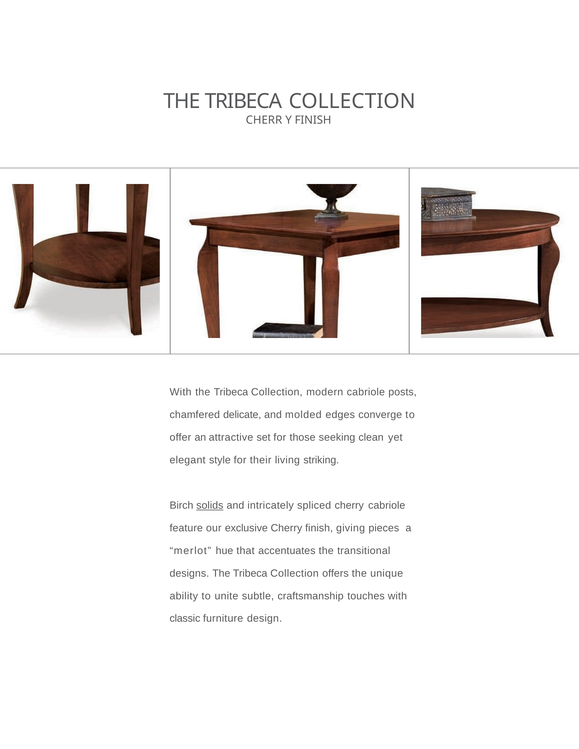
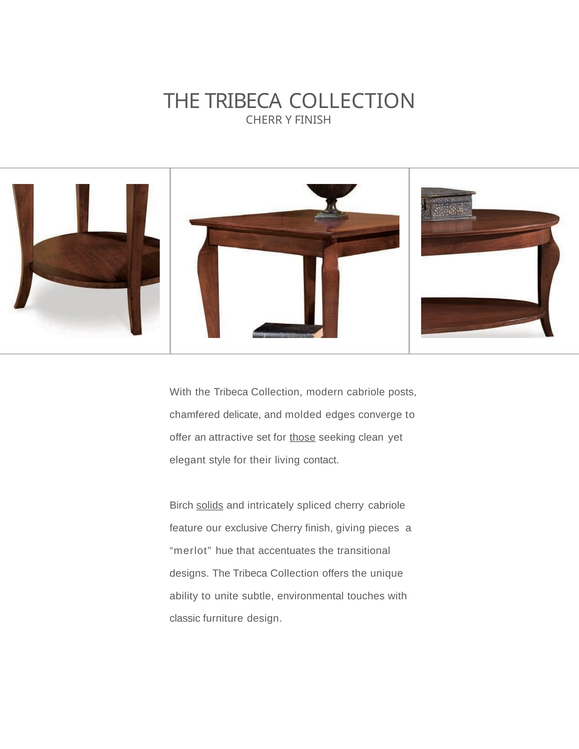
those underline: none -> present
striking: striking -> contact
craftsmanship: craftsmanship -> environmental
